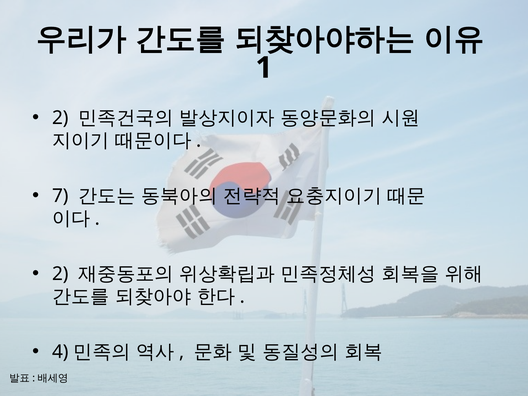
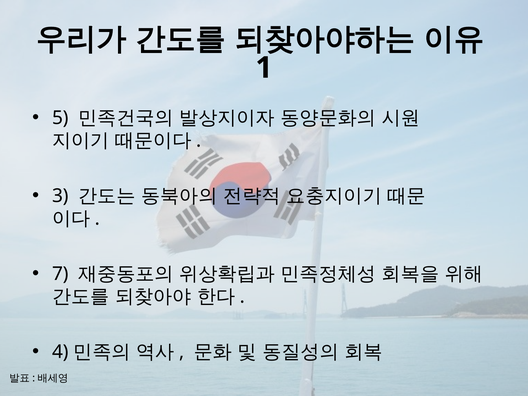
2 at (60, 118): 2 -> 5
7: 7 -> 3
2 at (60, 274): 2 -> 7
